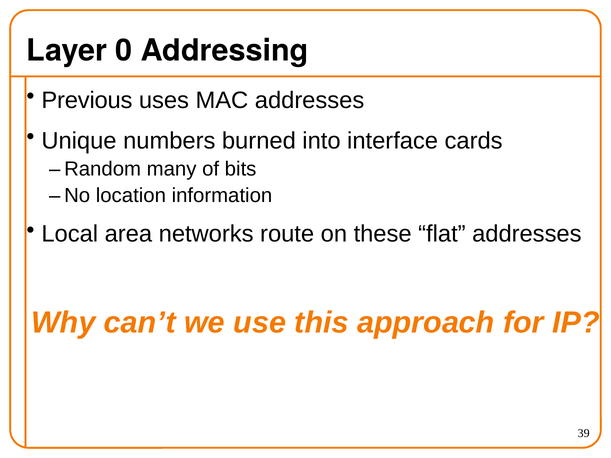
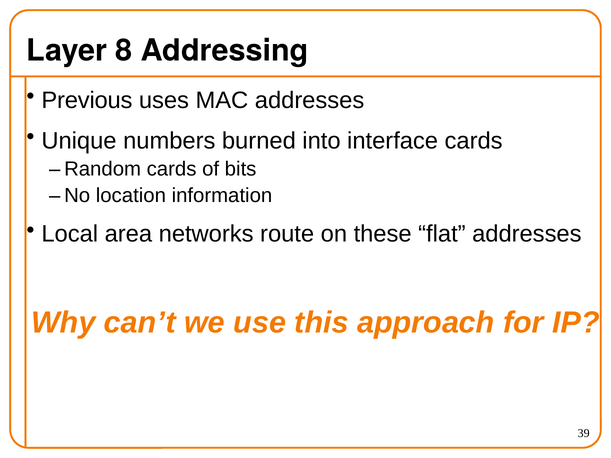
0: 0 -> 8
Random many: many -> cards
